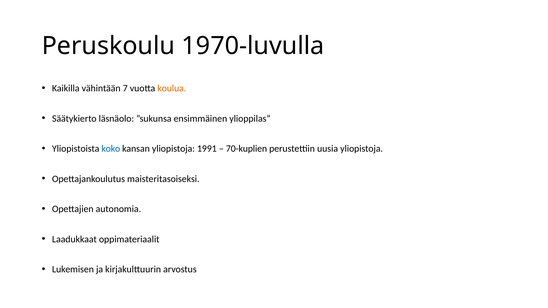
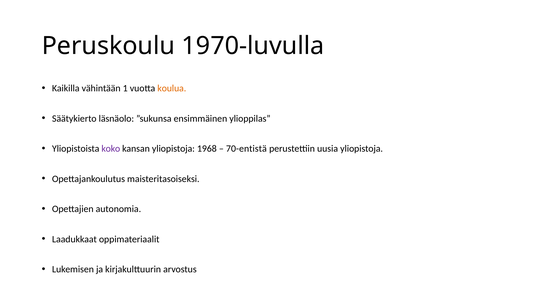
7: 7 -> 1
koko colour: blue -> purple
1991: 1991 -> 1968
70-kuplien: 70-kuplien -> 70-entistä
